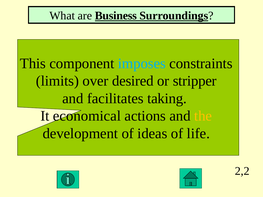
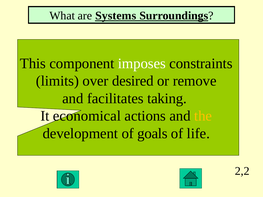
Business: Business -> Systems
imposes colour: light blue -> white
stripper: stripper -> remove
ideas: ideas -> goals
